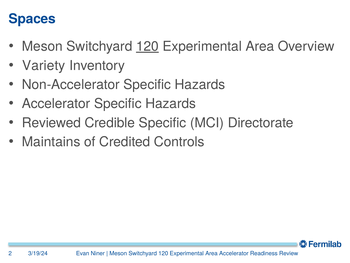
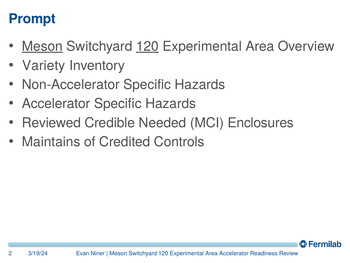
Spaces: Spaces -> Prompt
Meson at (42, 46) underline: none -> present
Credible Specific: Specific -> Needed
Directorate: Directorate -> Enclosures
